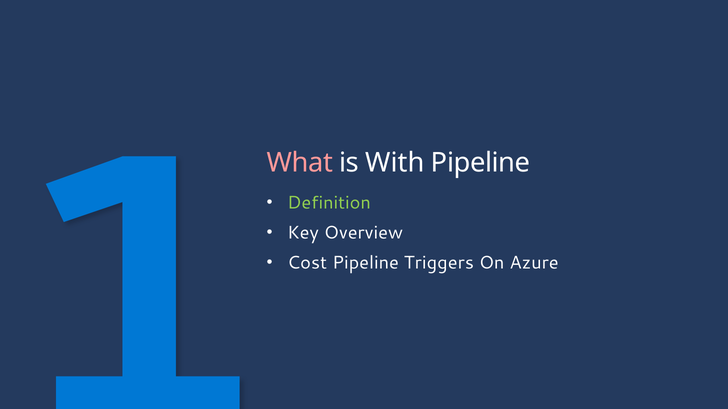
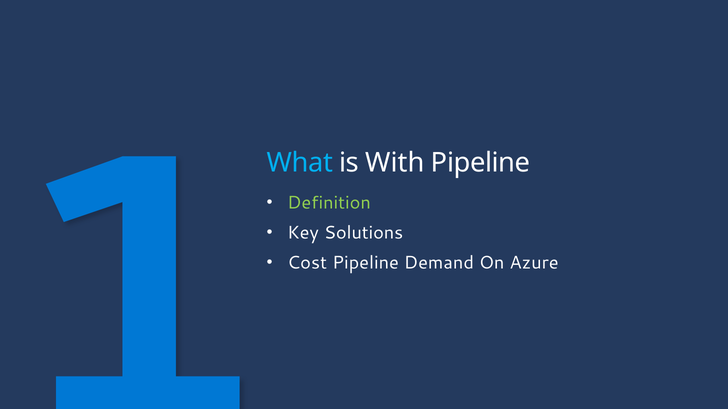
What colour: pink -> light blue
Overview: Overview -> Solutions
Triggers: Triggers -> Demand
